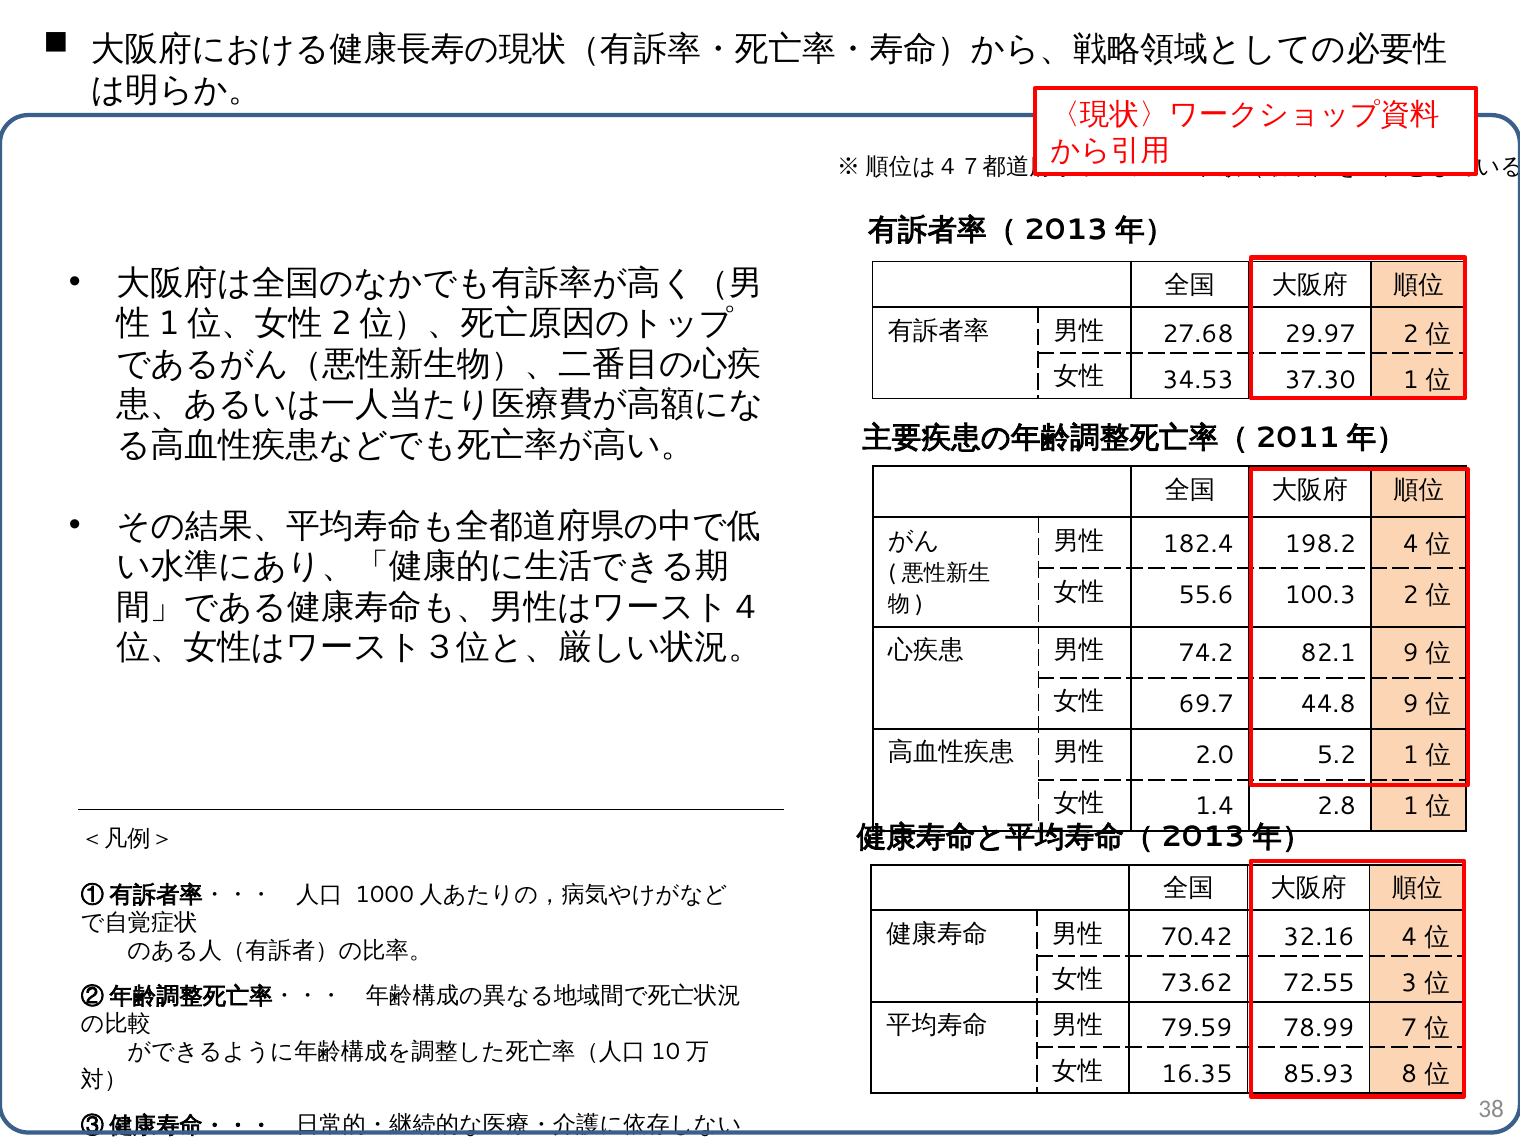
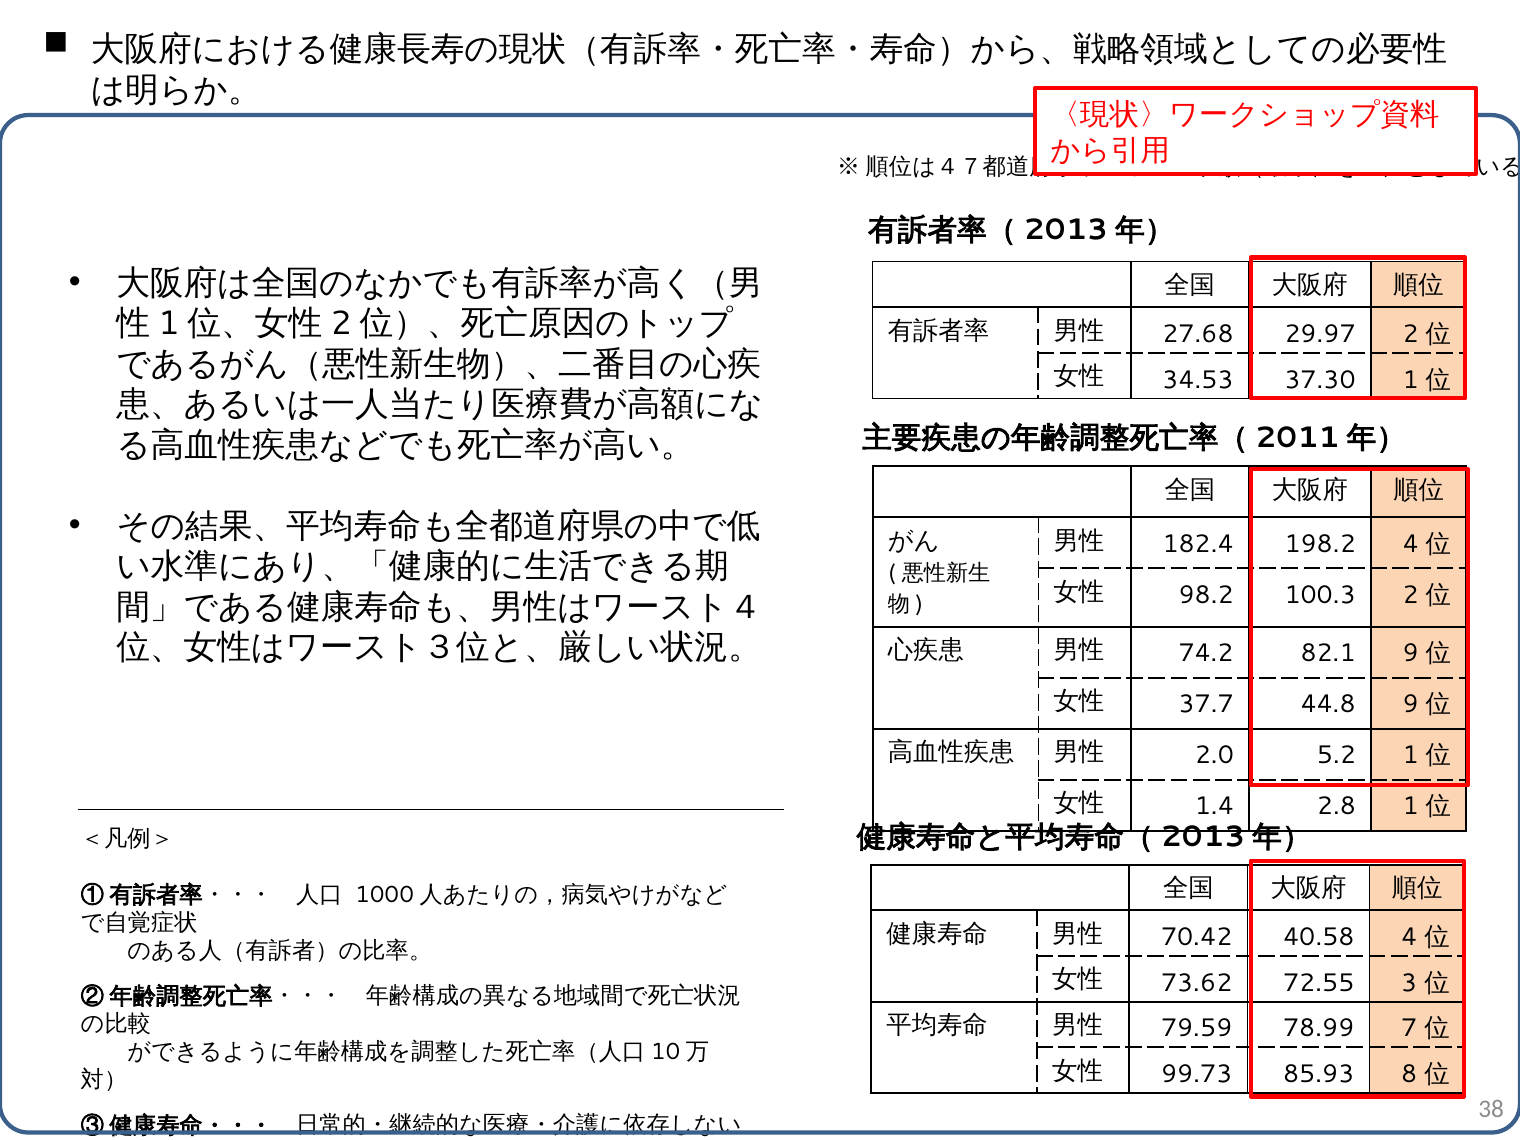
55.6: 55.6 -> 98.2
69.7: 69.7 -> 37.7
32.16: 32.16 -> 40.58
16.35: 16.35 -> 99.73
